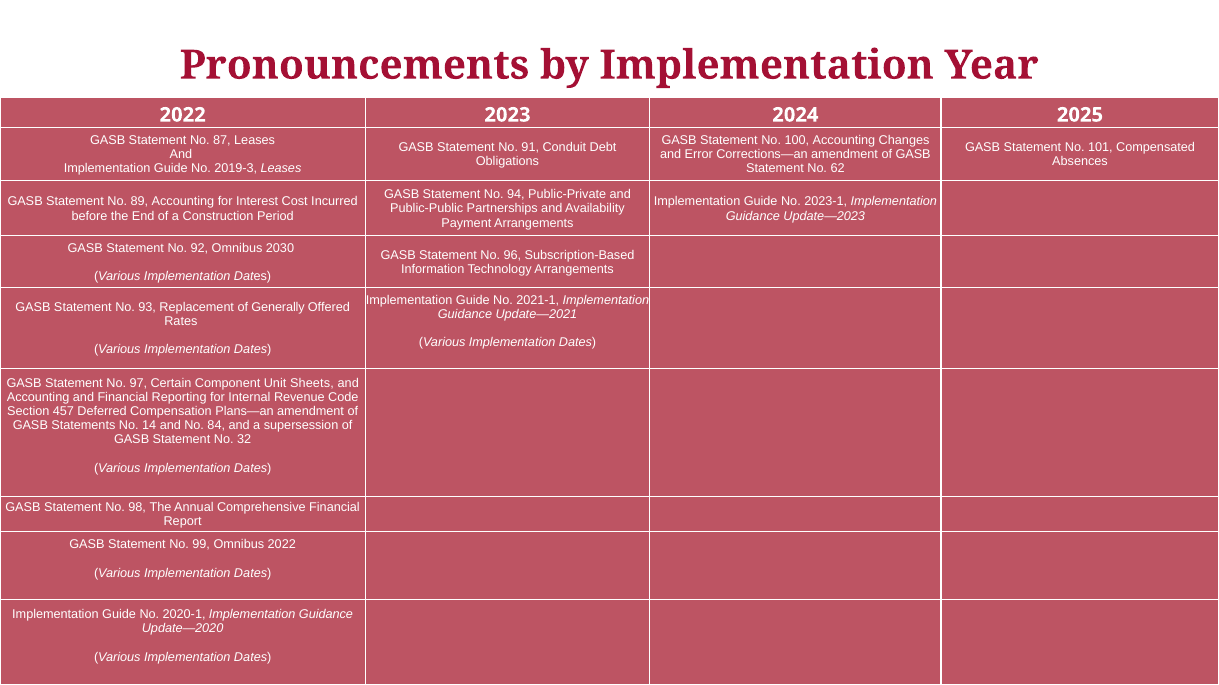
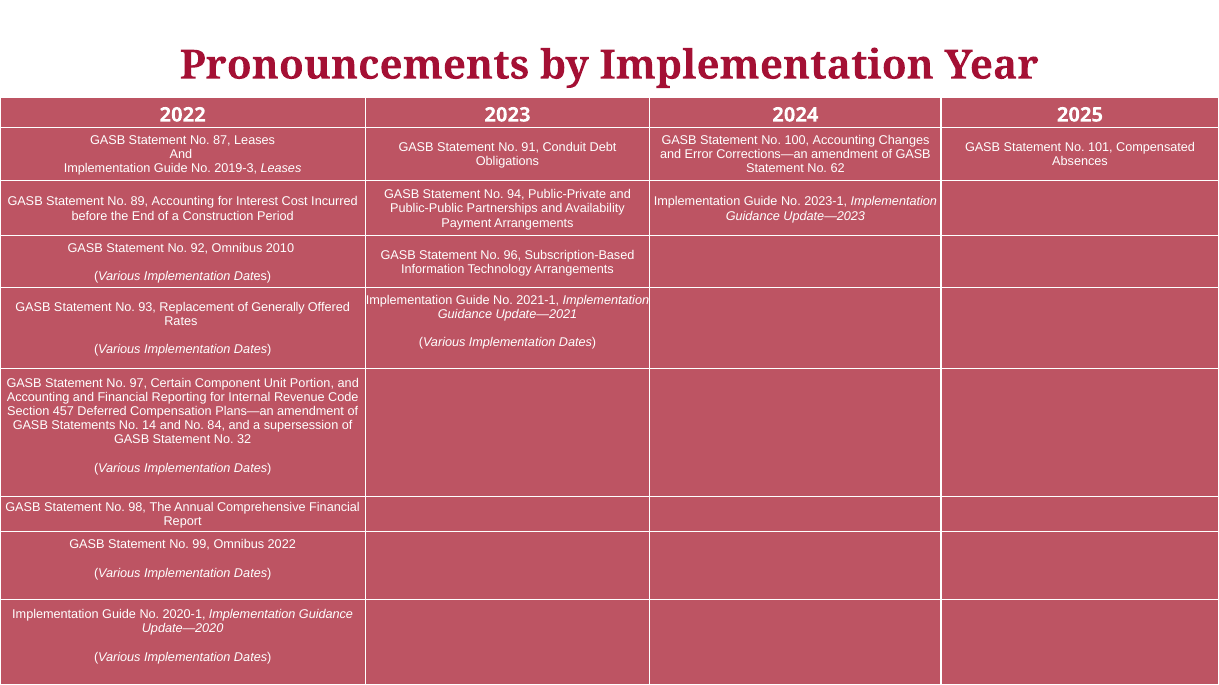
2030: 2030 -> 2010
Sheets: Sheets -> Portion
